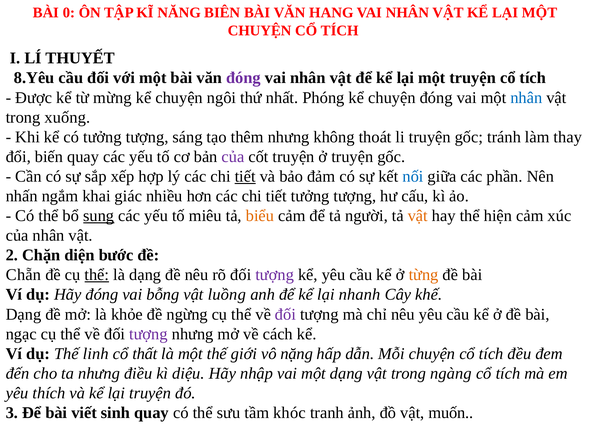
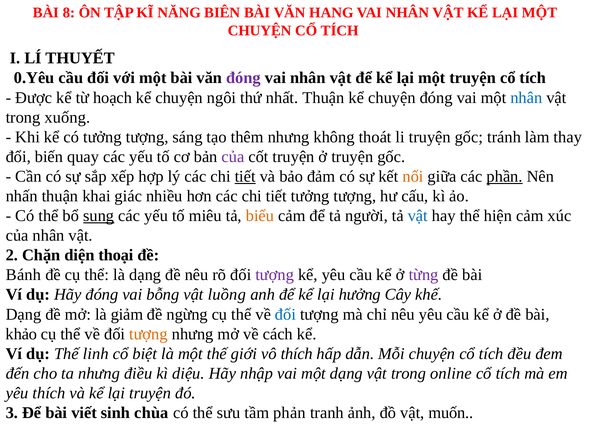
0: 0 -> 8
8.Yêu: 8.Yêu -> 0.Yêu
mừng: mừng -> hoạch
nhất Phóng: Phóng -> Thuận
nối colour: blue -> orange
phần underline: none -> present
nhấn ngắm: ngắm -> thuận
vật at (418, 216) colour: orange -> blue
bước: bước -> thoại
Chẵn: Chẵn -> Bánh
thể at (97, 275) underline: present -> none
từng colour: orange -> purple
nhanh: nhanh -> hưởng
khỏe: khỏe -> giảm
đối at (285, 314) colour: purple -> blue
ngạc: ngạc -> khảo
tượng at (148, 334) colour: purple -> orange
thất: thất -> biệt
vô nặng: nặng -> thích
ngàng: ngàng -> online
sinh quay: quay -> chùa
khóc: khóc -> phản
